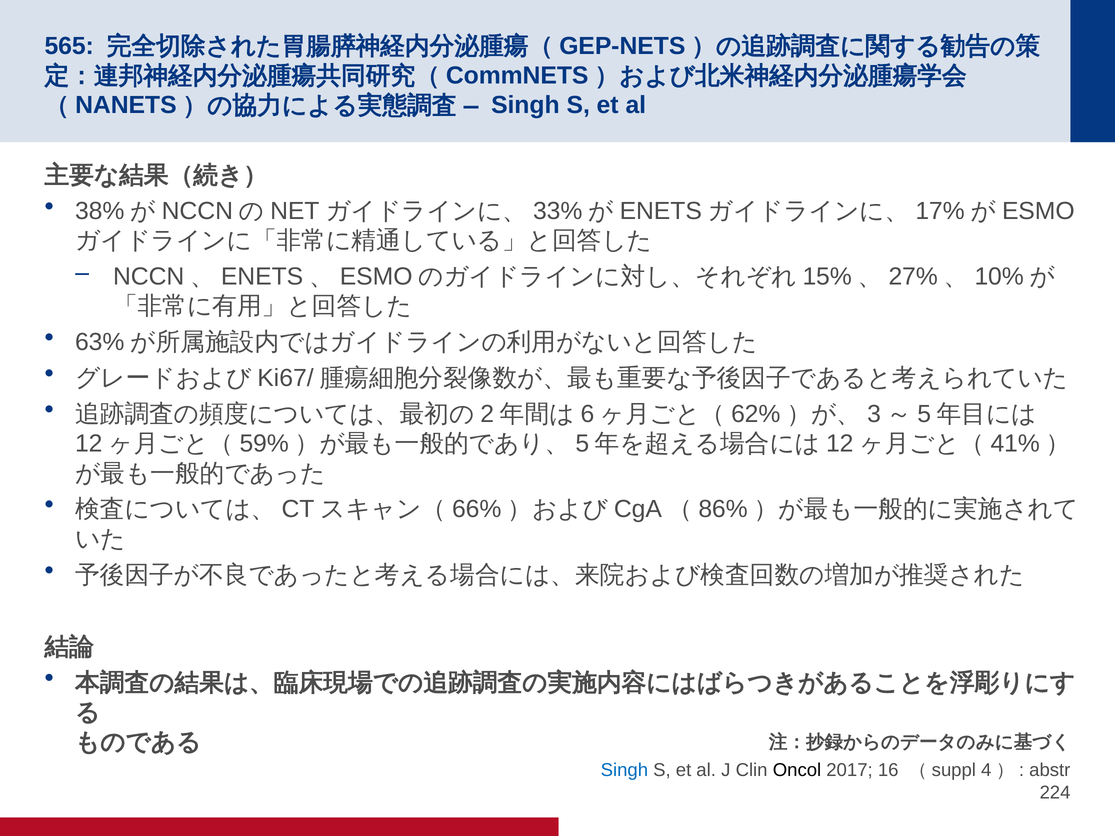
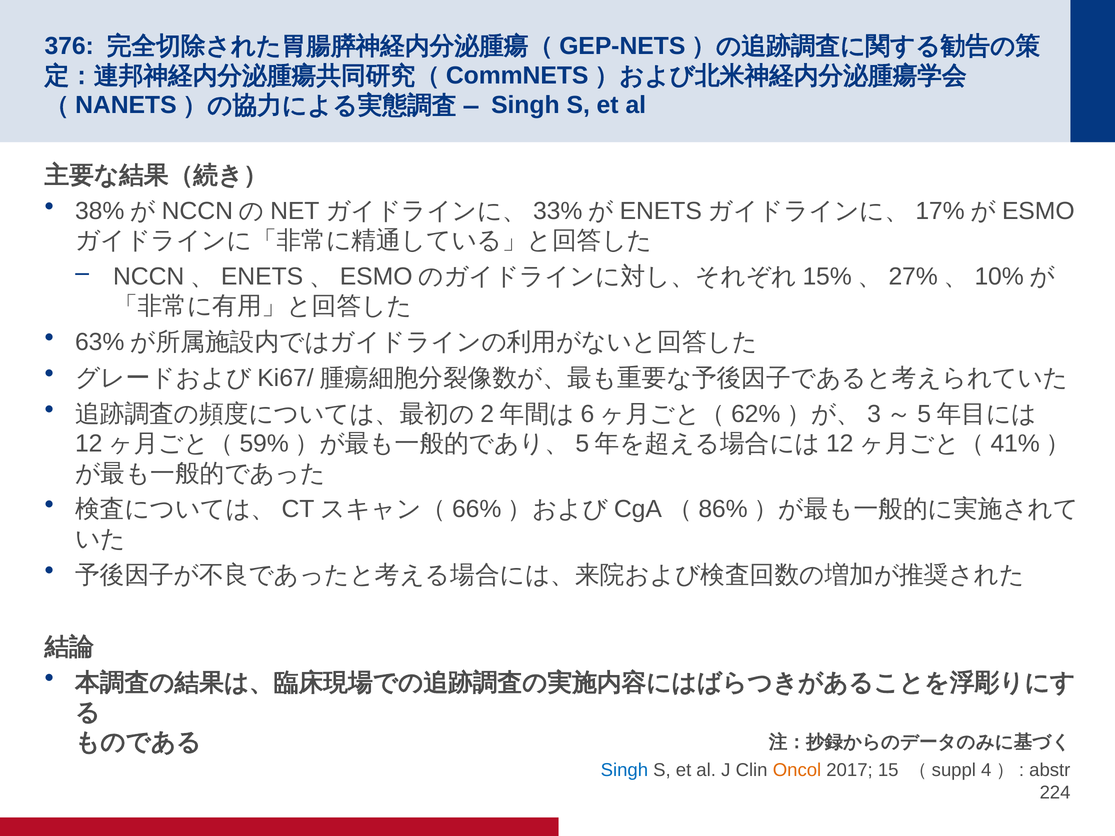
565: 565 -> 376
Oncol colour: black -> orange
16: 16 -> 15
